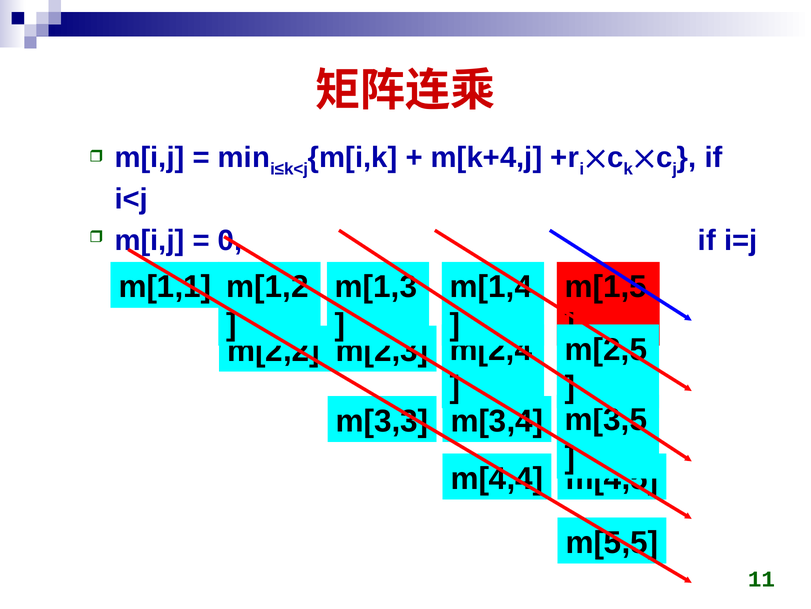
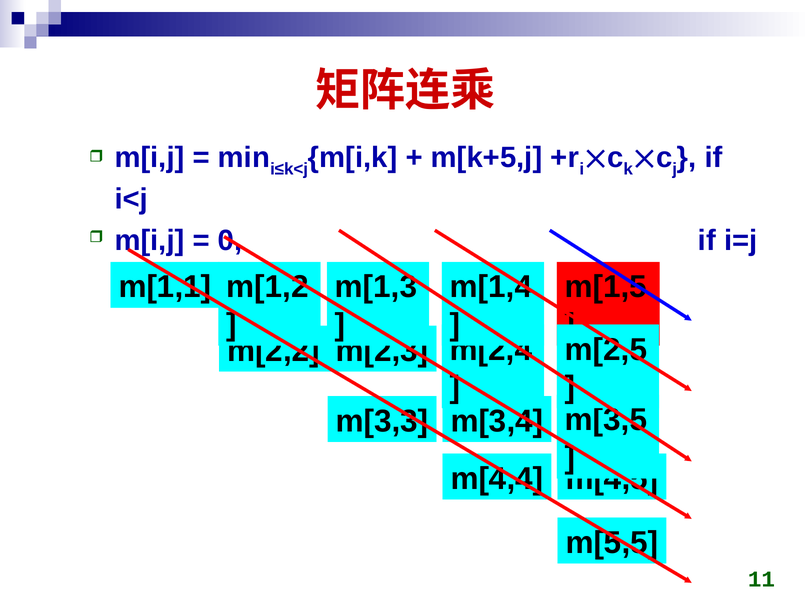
m[k+4,j: m[k+4,j -> m[k+5,j
